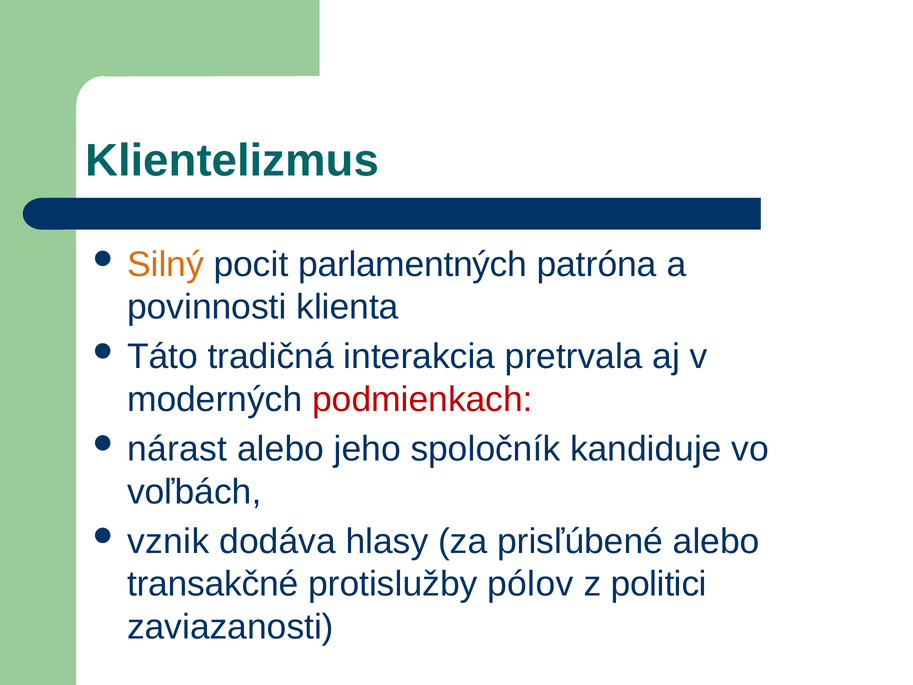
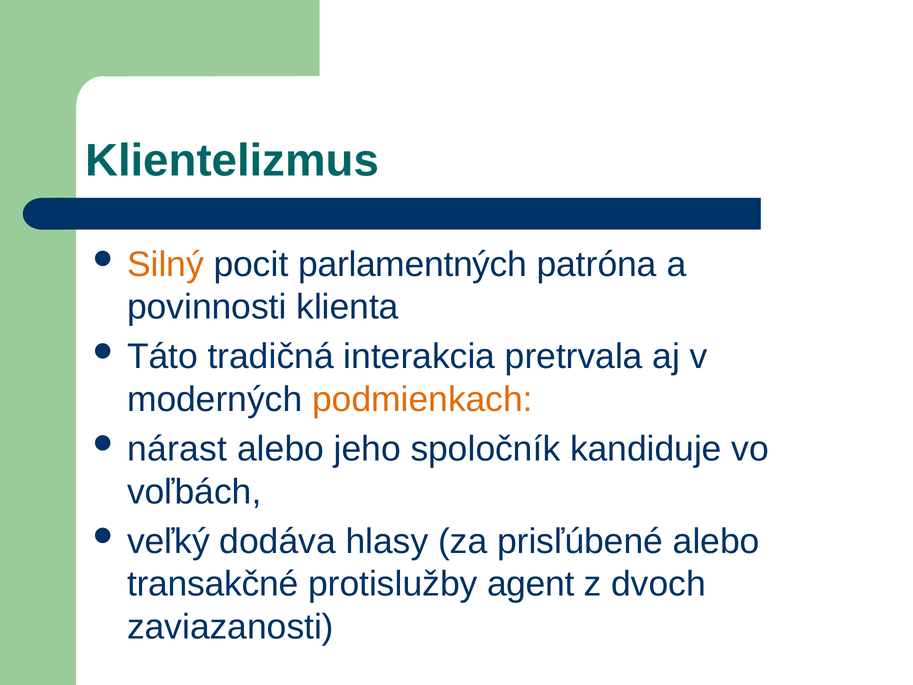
podmienkach colour: red -> orange
vznik: vznik -> veľký
pólov: pólov -> agent
politici: politici -> dvoch
